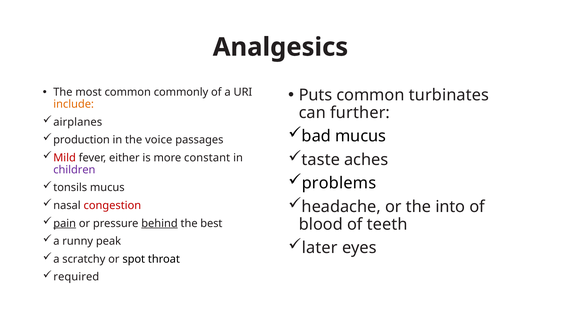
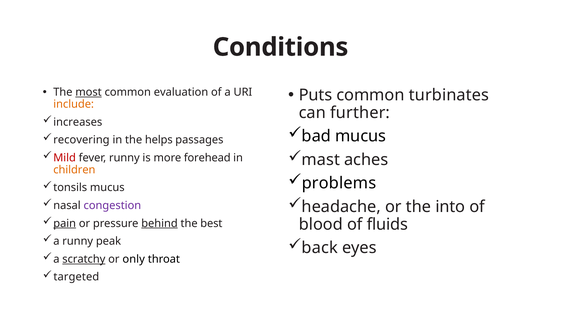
Analgesics: Analgesics -> Conditions
most underline: none -> present
commonly: commonly -> evaluation
airplanes: airplanes -> increases
production: production -> recovering
voice: voice -> helps
taste: taste -> mast
fever either: either -> runny
constant: constant -> forehead
children colour: purple -> orange
congestion colour: red -> purple
teeth: teeth -> fluids
later: later -> back
scratchy underline: none -> present
spot: spot -> only
required: required -> targeted
